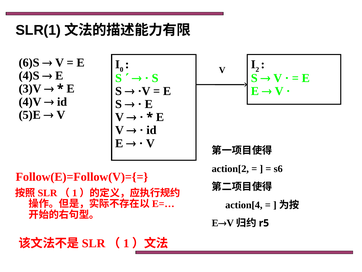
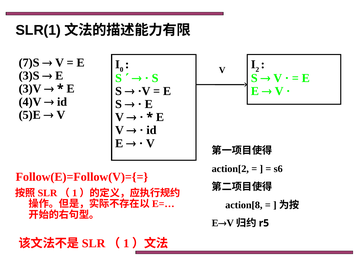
6)S: 6)S -> 7)S
4)S: 4)S -> 3)S
action[4: action[4 -> action[8
